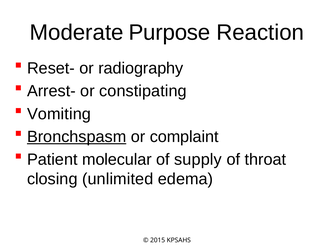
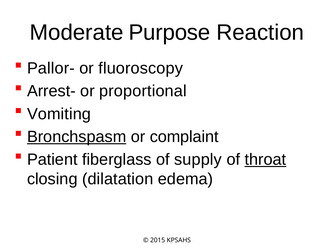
Reset-: Reset- -> Pallor-
radiography: radiography -> fluoroscopy
constipating: constipating -> proportional
molecular: molecular -> fiberglass
throat underline: none -> present
unlimited: unlimited -> dilatation
